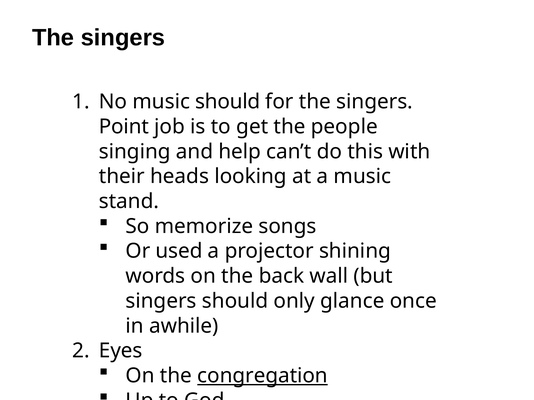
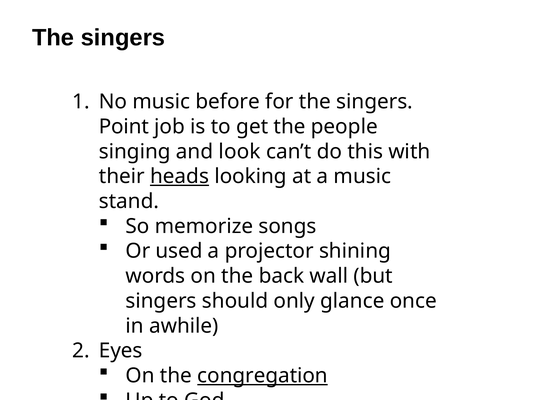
music should: should -> before
help: help -> look
heads underline: none -> present
